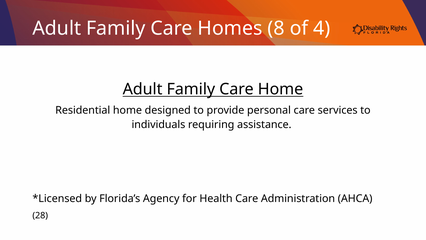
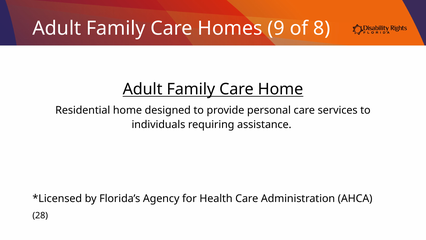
8: 8 -> 9
4: 4 -> 8
